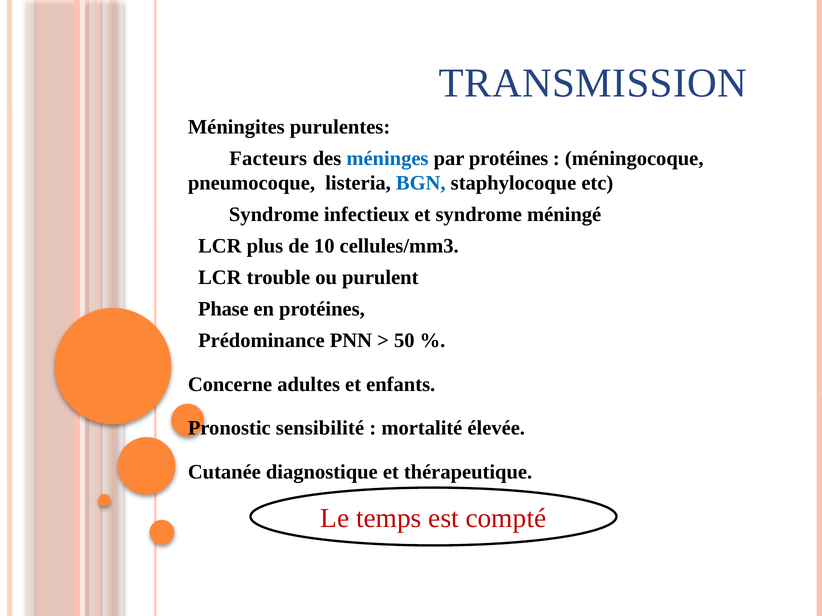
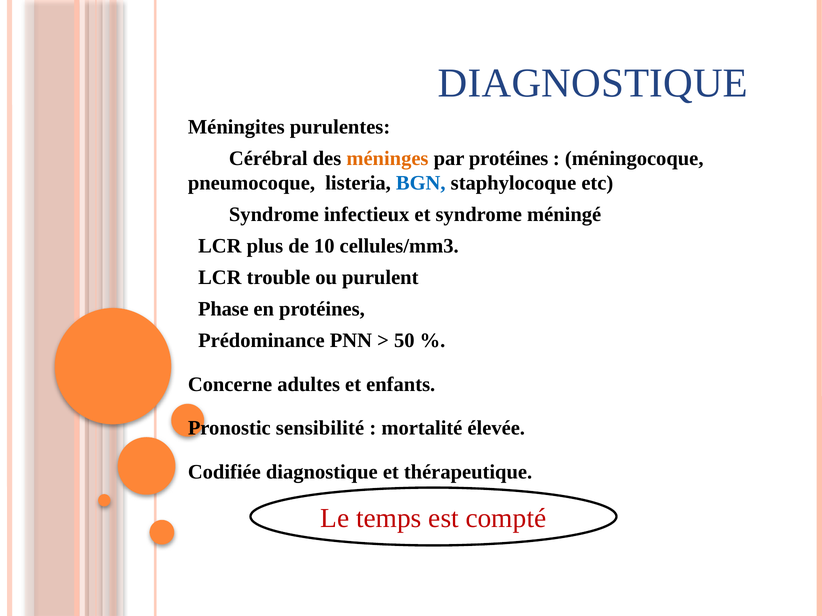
TRANSMISSION at (593, 83): TRANSMISSION -> DIAGNOSTIQUE
Facteurs: Facteurs -> Cérébral
méninges colour: blue -> orange
Cutanée: Cutanée -> Codifiée
